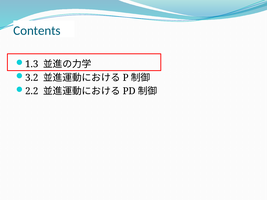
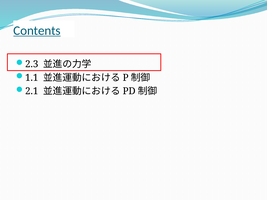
Contents underline: none -> present
1.3: 1.3 -> 2.3
3.2: 3.2 -> 1.1
2.2: 2.2 -> 2.1
